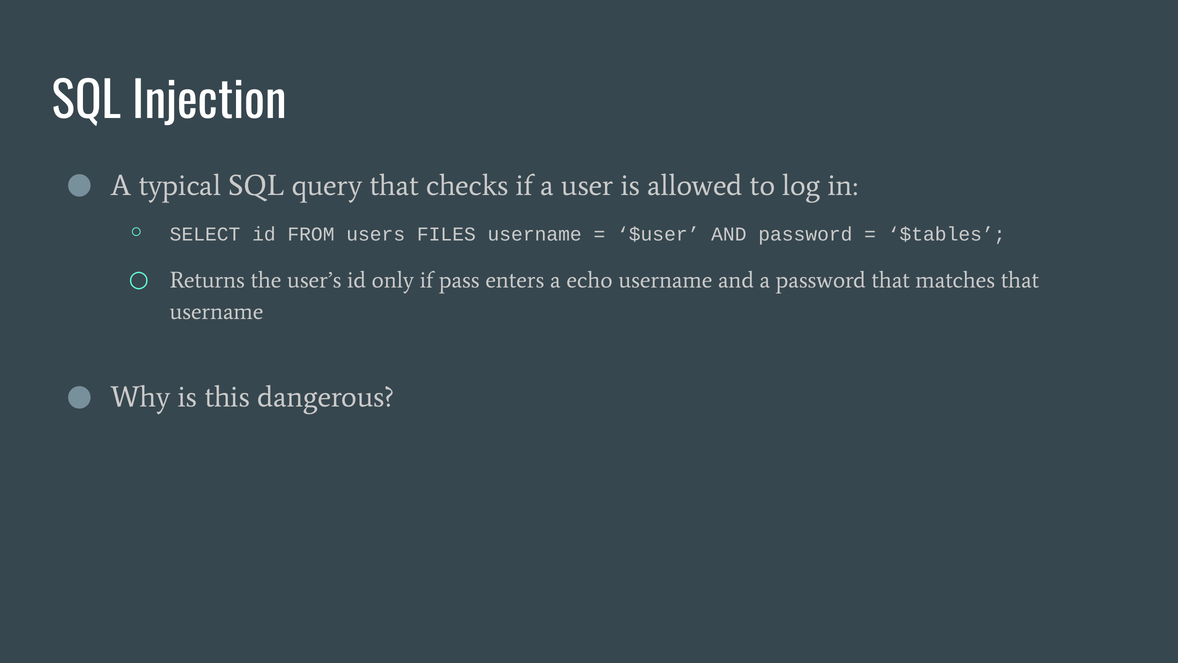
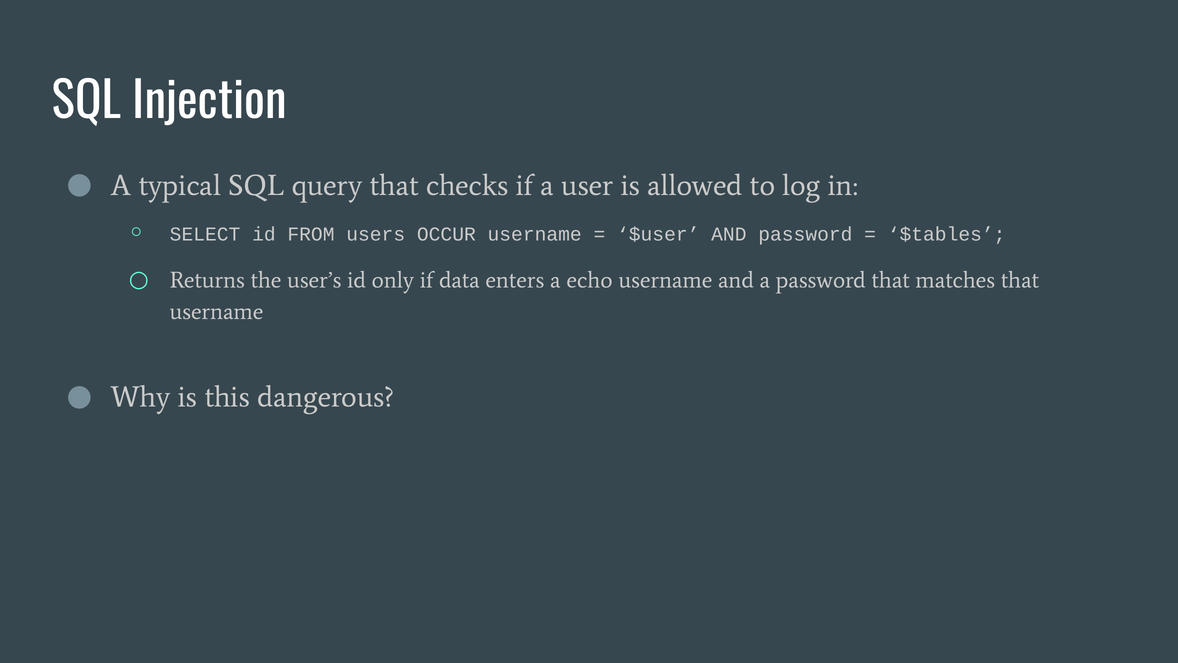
FILES: FILES -> OCCUR
pass: pass -> data
